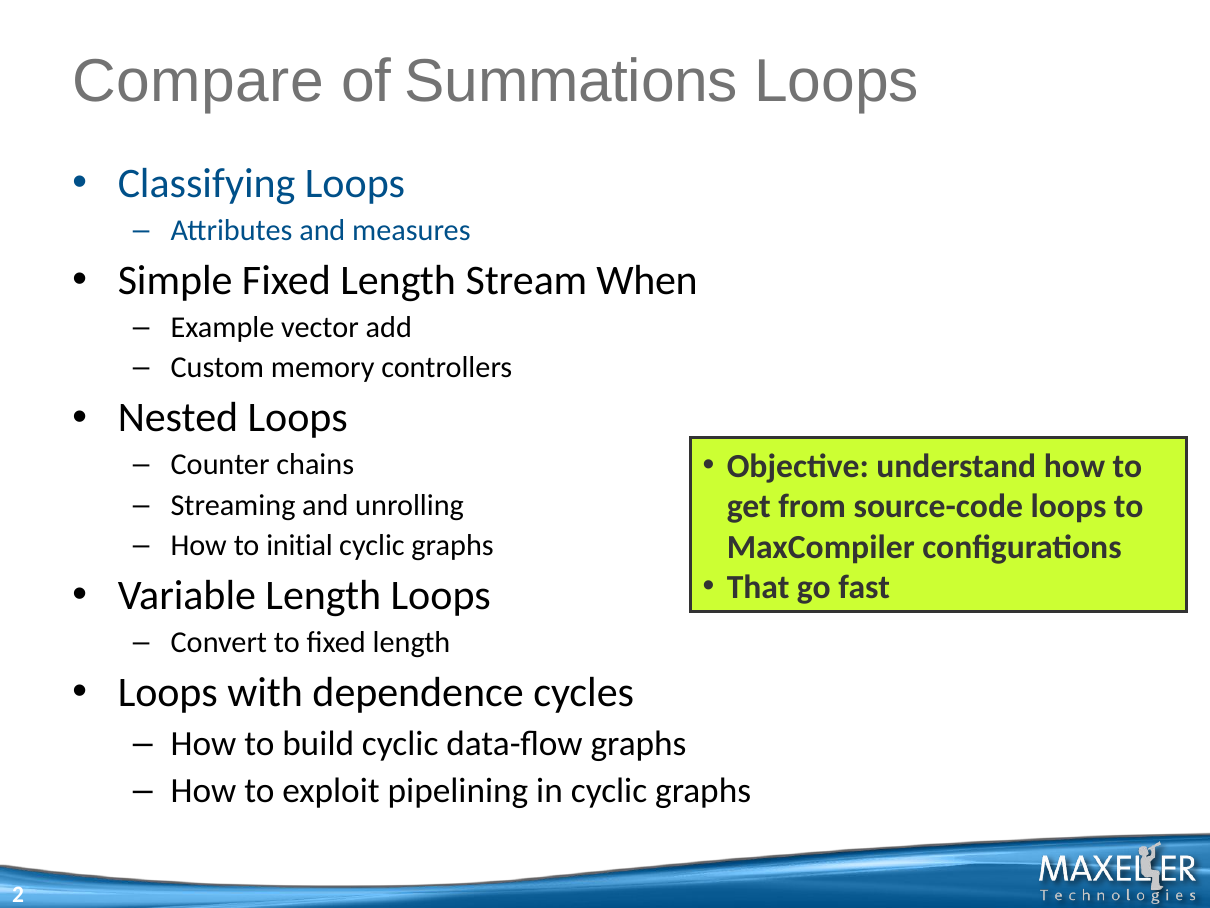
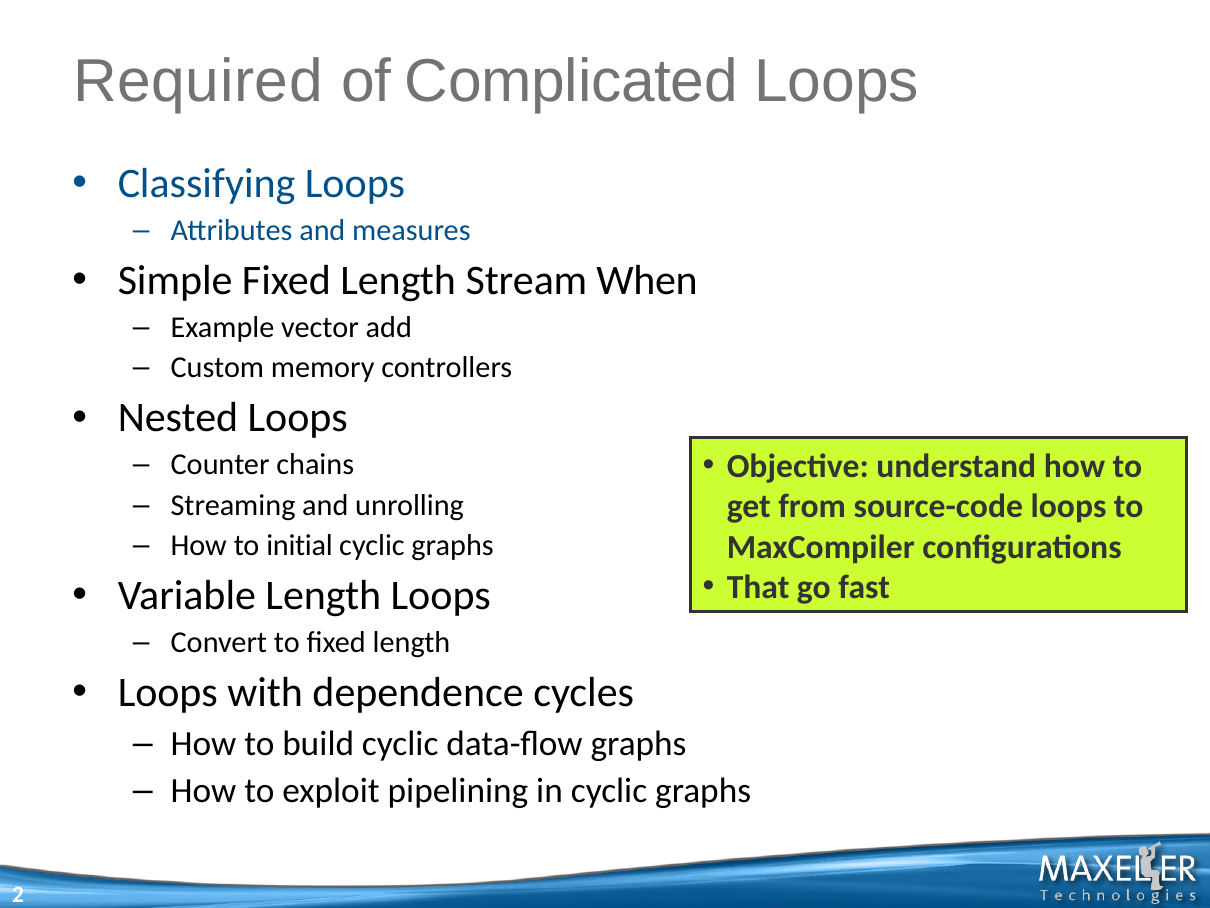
Compare: Compare -> Required
Summations: Summations -> Complicated
